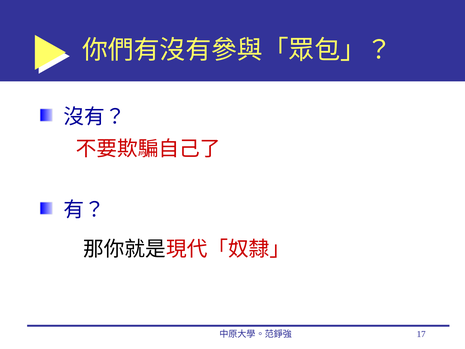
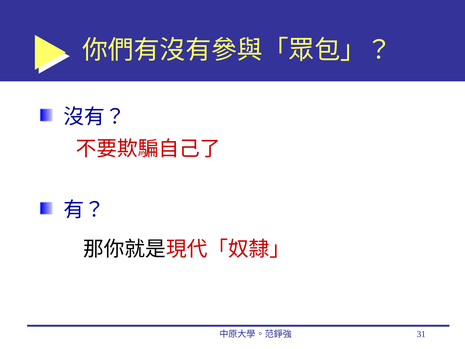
17: 17 -> 31
